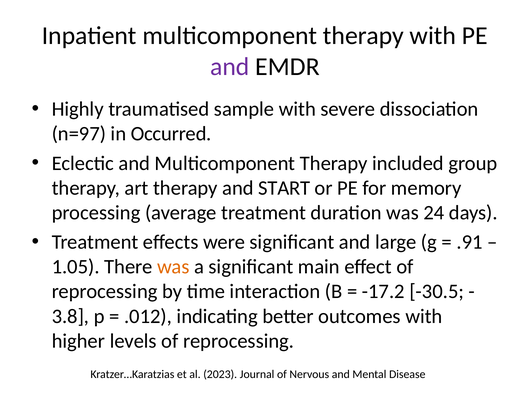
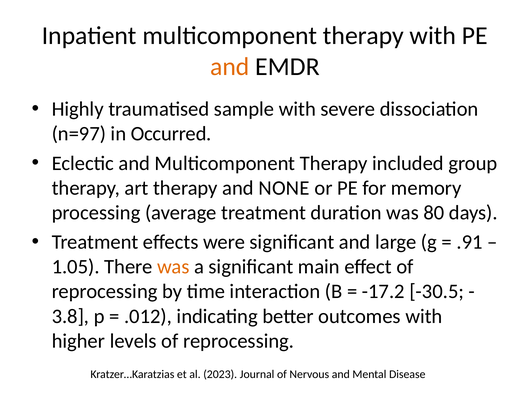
and at (230, 67) colour: purple -> orange
START: START -> NONE
24: 24 -> 80
